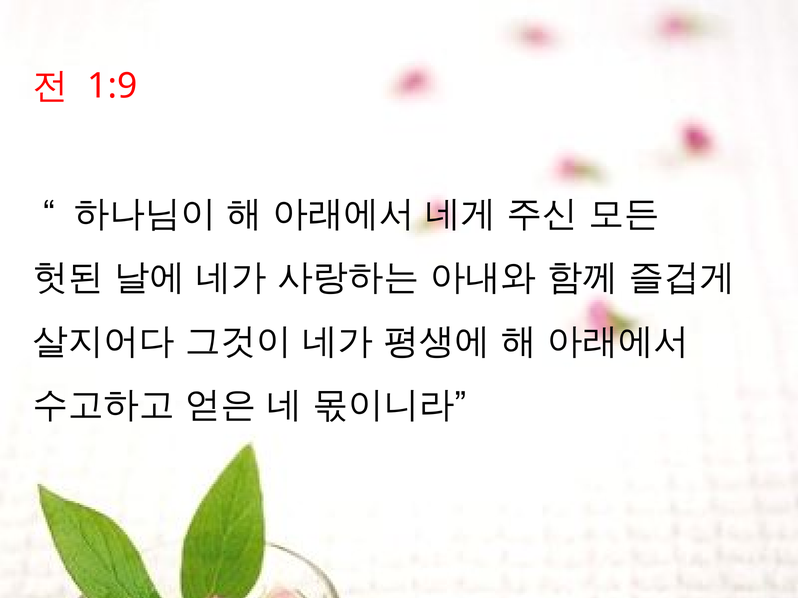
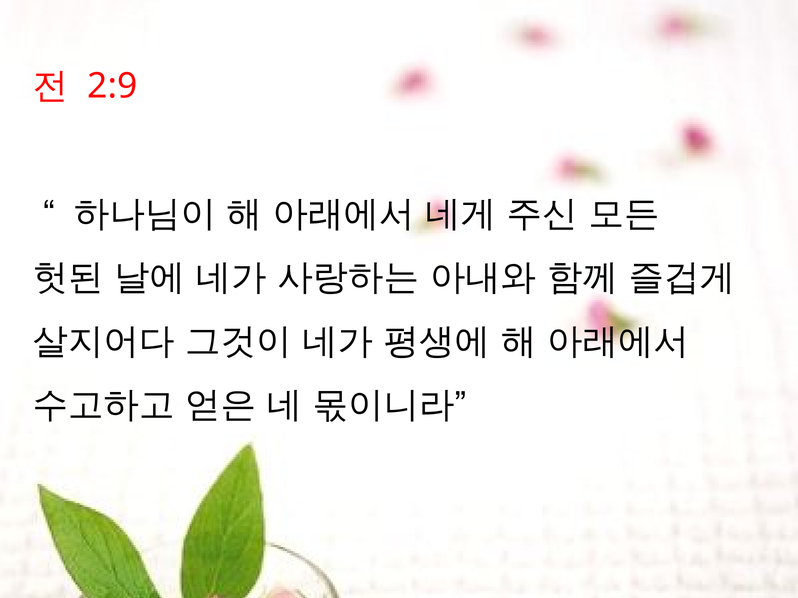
1:9: 1:9 -> 2:9
